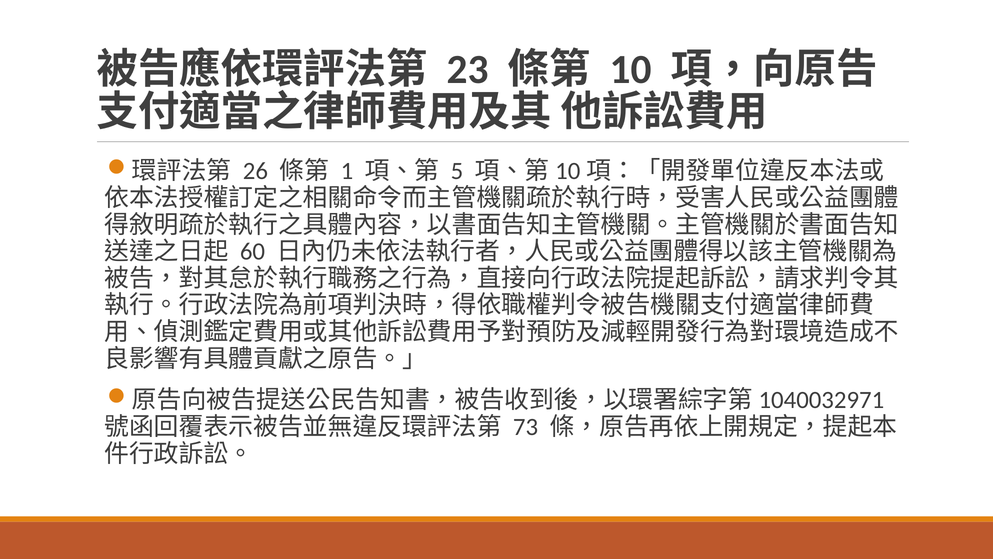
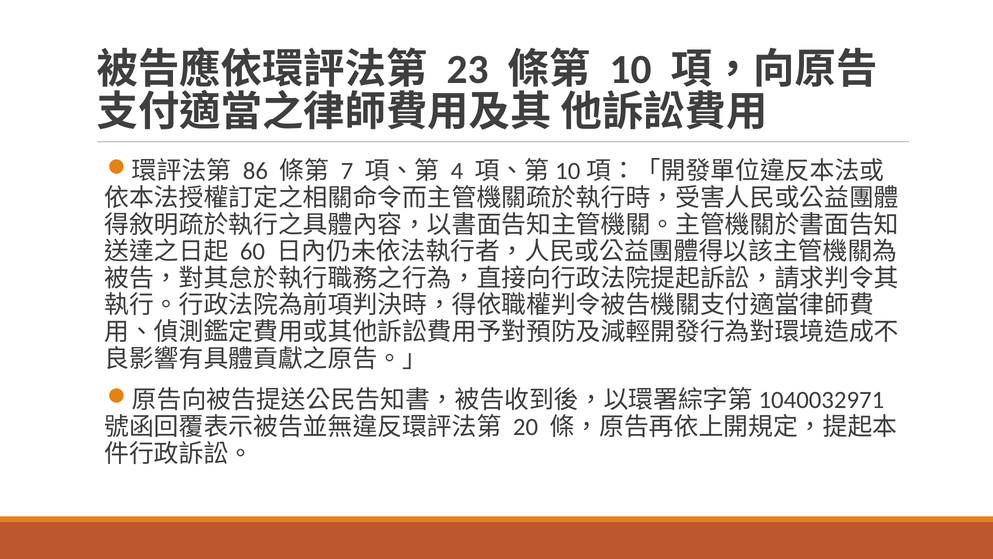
26: 26 -> 86
1: 1 -> 7
5: 5 -> 4
73: 73 -> 20
